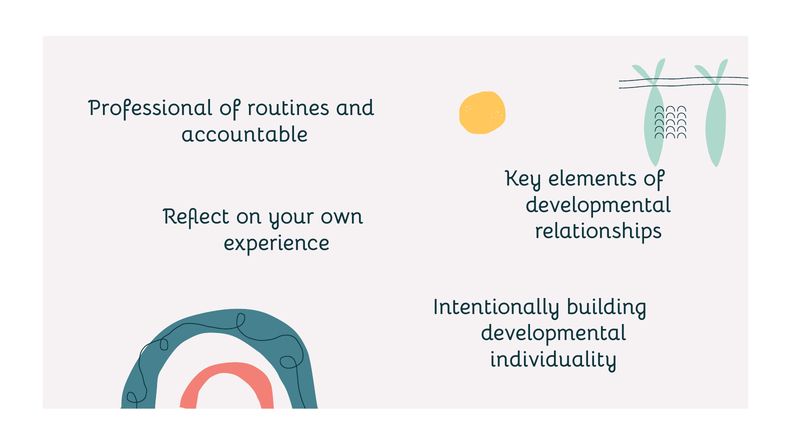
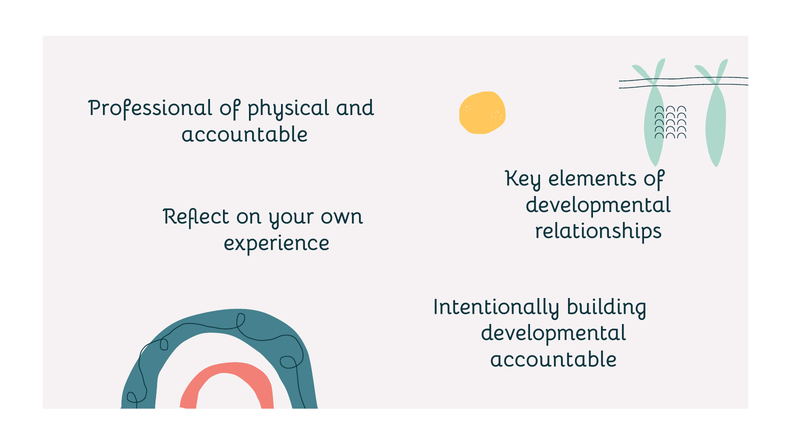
routines: routines -> physical
individuality at (554, 360): individuality -> accountable
